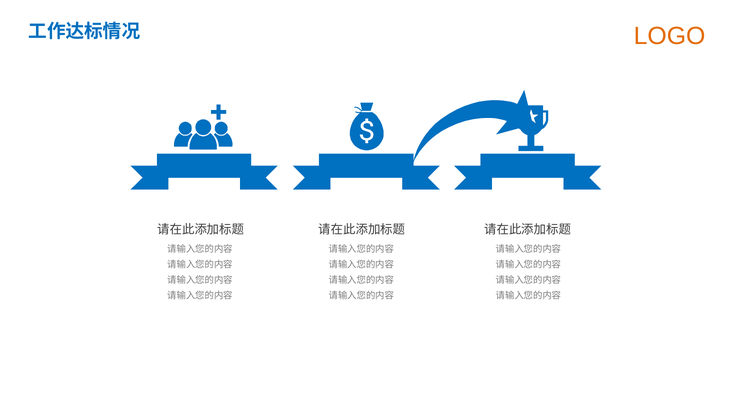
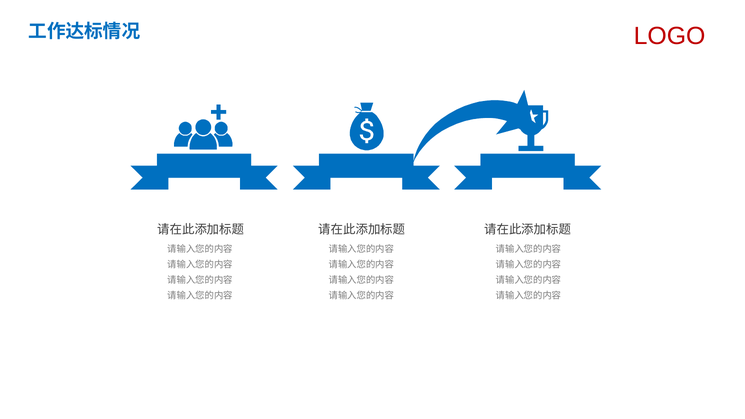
LOGO colour: orange -> red
